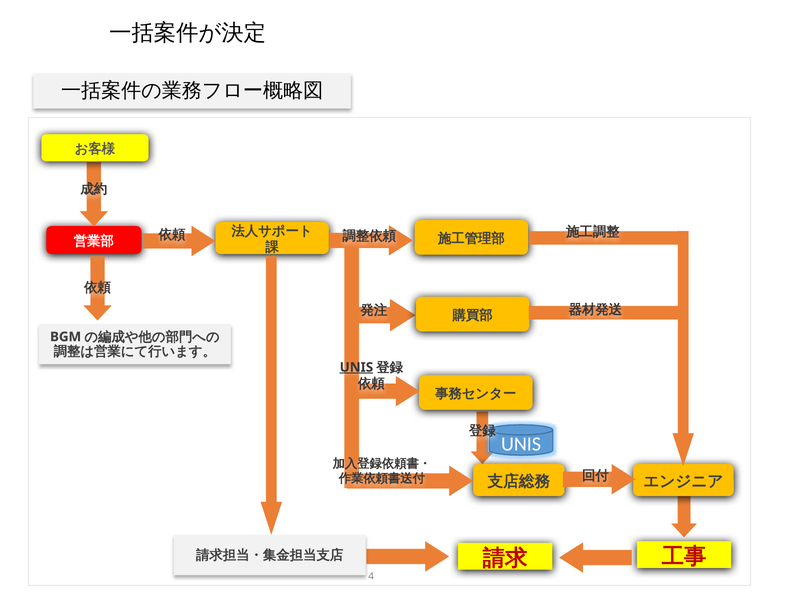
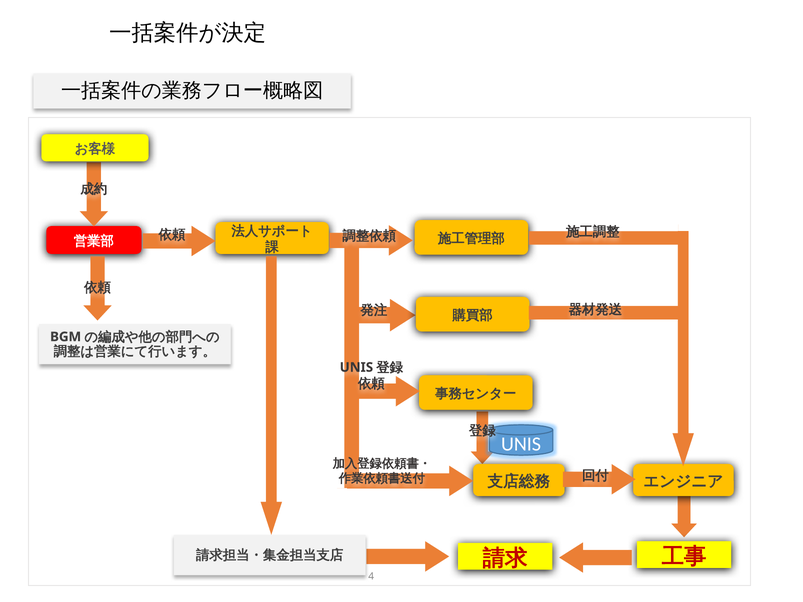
UNIS at (356, 367) underline: present -> none
